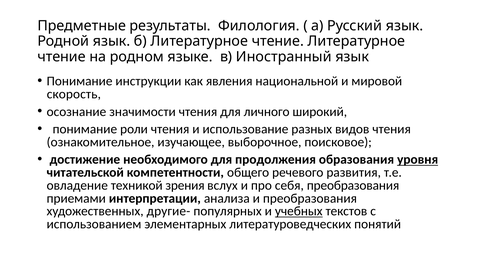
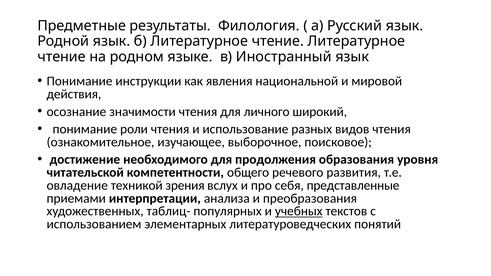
скорость: скорость -> действия
уровня underline: present -> none
себя преобразования: преобразования -> представленные
другие-: другие- -> таблиц-
